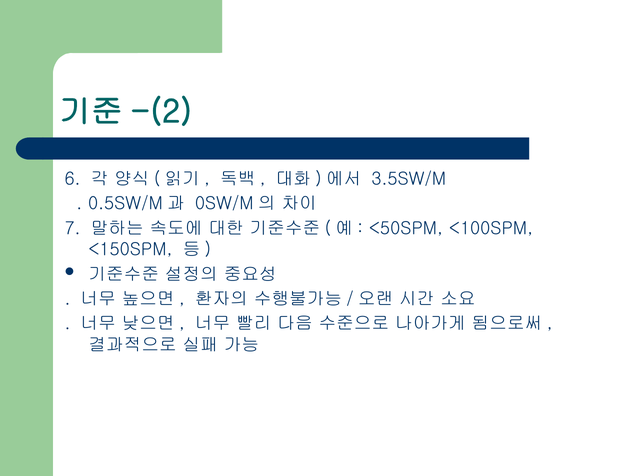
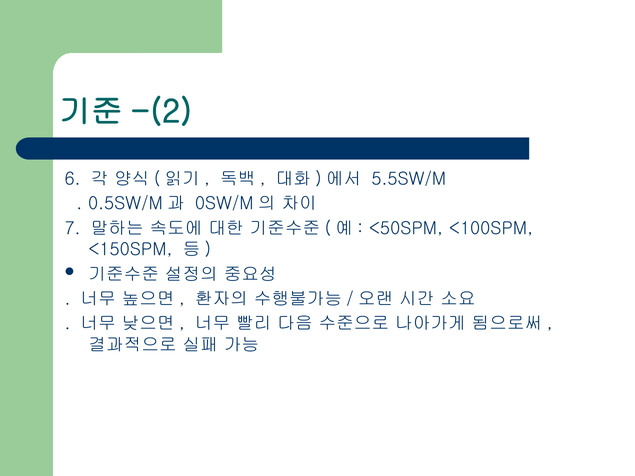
3.5SW/M: 3.5SW/M -> 5.5SW/M
